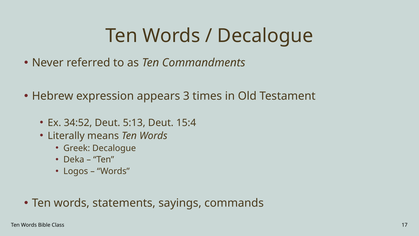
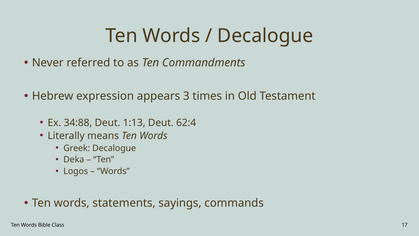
34:52: 34:52 -> 34:88
5:13: 5:13 -> 1:13
15:4: 15:4 -> 62:4
